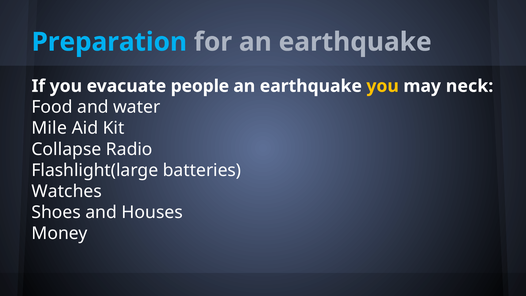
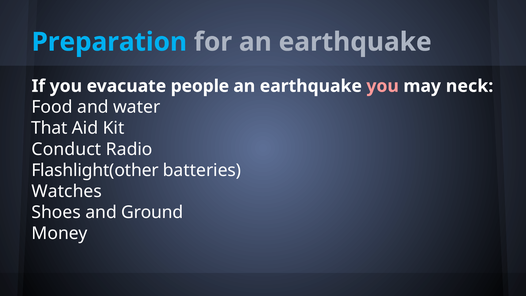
you at (383, 86) colour: yellow -> pink
Mile: Mile -> That
Collapse: Collapse -> Conduct
Flashlight(large: Flashlight(large -> Flashlight(other
Houses: Houses -> Ground
